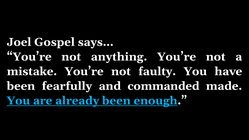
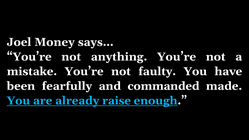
Gospel: Gospel -> Money
already been: been -> raise
